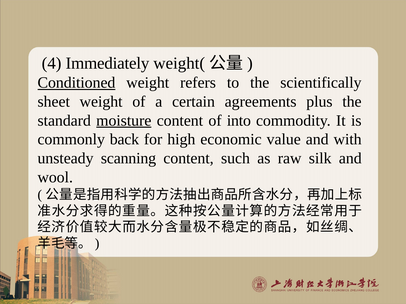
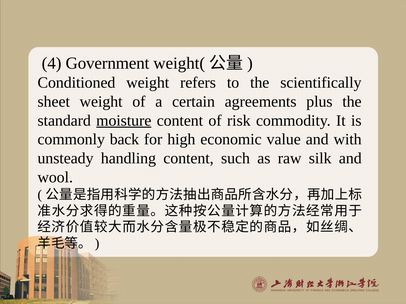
Immediately: Immediately -> Government
Conditioned underline: present -> none
into: into -> risk
scanning: scanning -> handling
